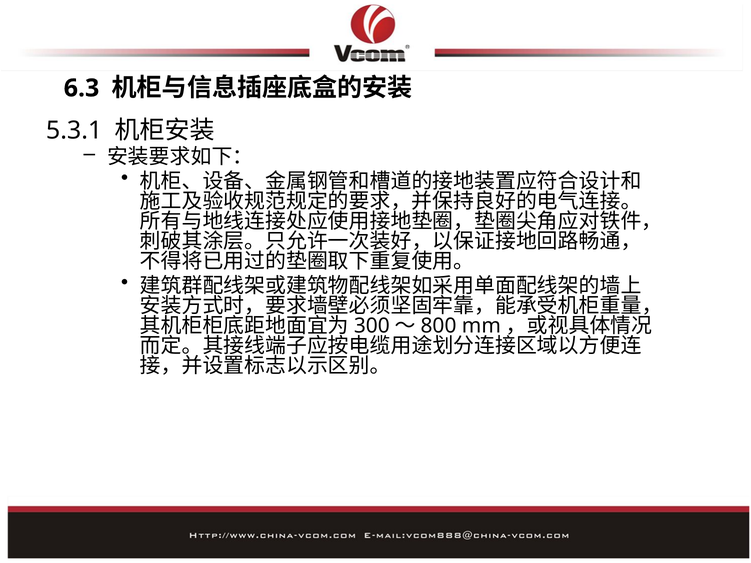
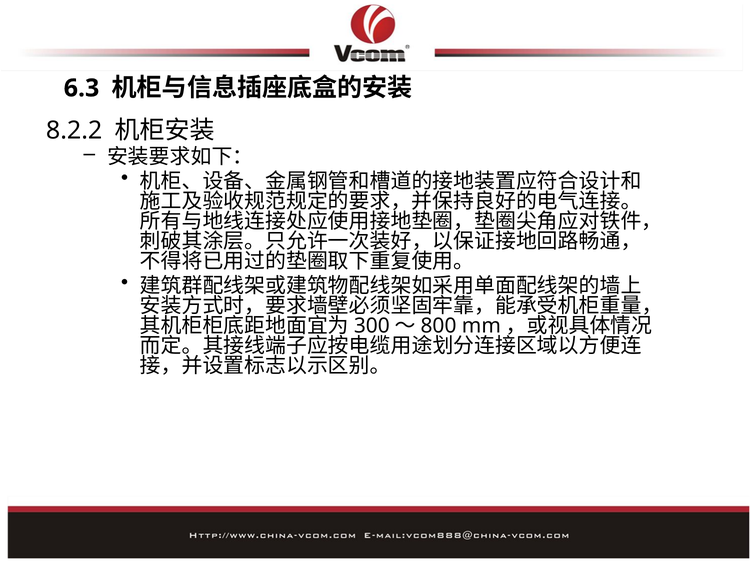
5.3.1: 5.3.1 -> 8.2.2
